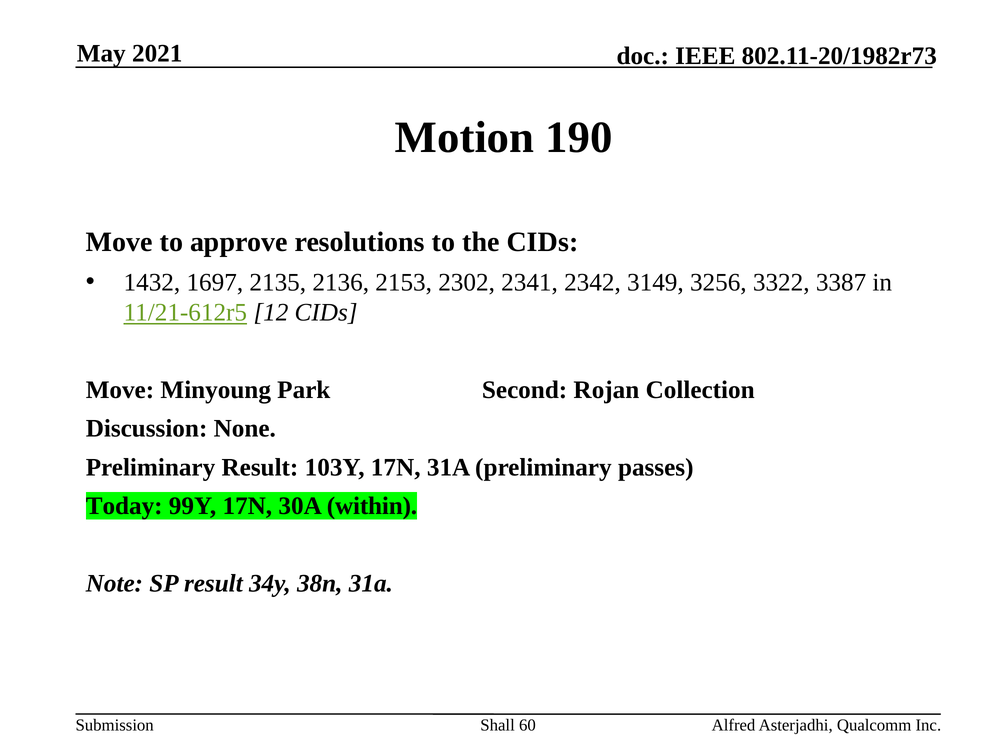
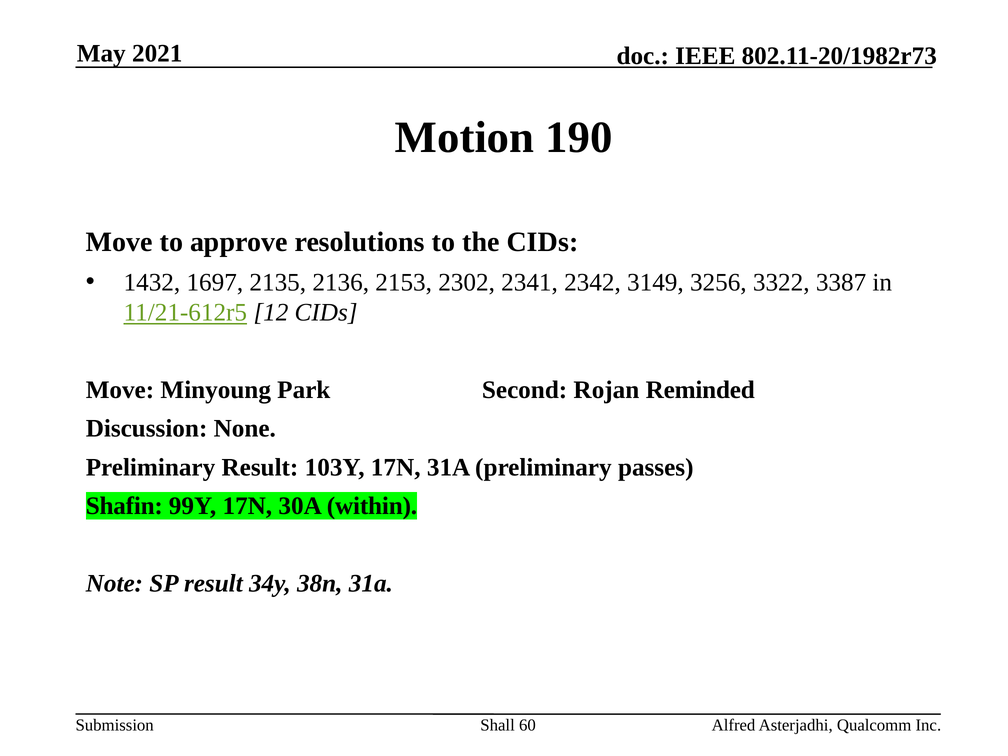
Collection: Collection -> Reminded
Today: Today -> Shafin
